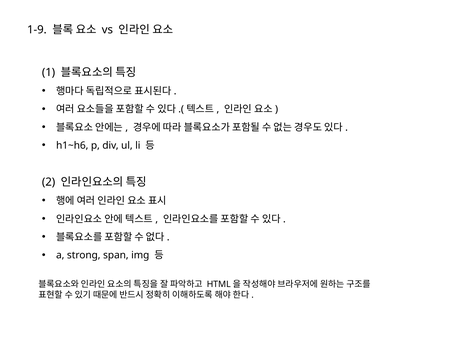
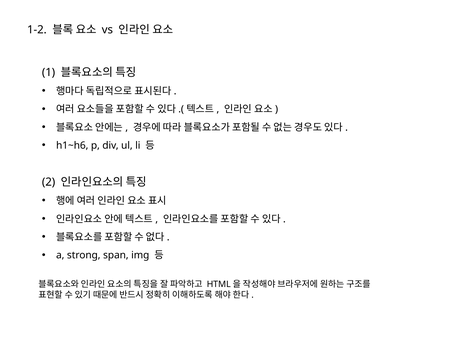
1-9: 1-9 -> 1-2
